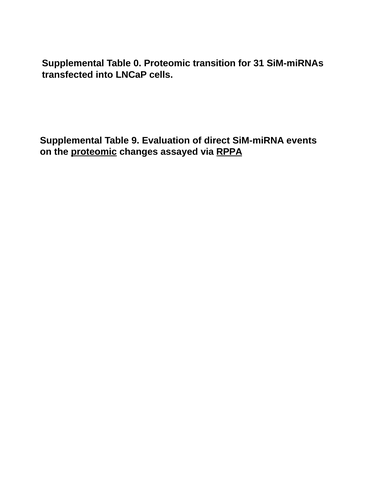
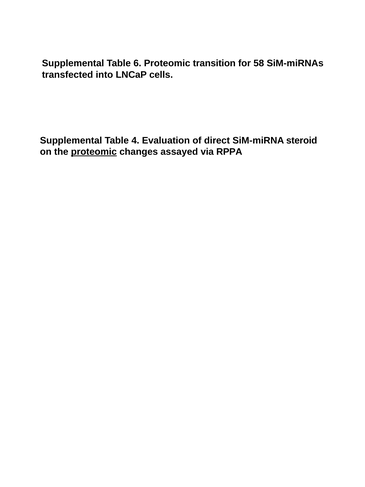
0: 0 -> 6
31: 31 -> 58
9: 9 -> 4
events: events -> steroid
RPPA underline: present -> none
